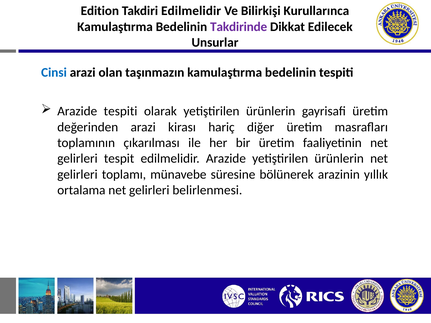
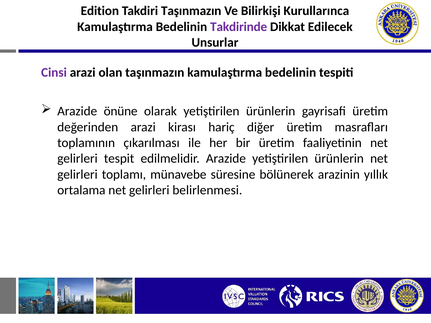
Takdiri Edilmelidir: Edilmelidir -> Taşınmazın
Cinsi colour: blue -> purple
Arazide tespiti: tespiti -> önüne
